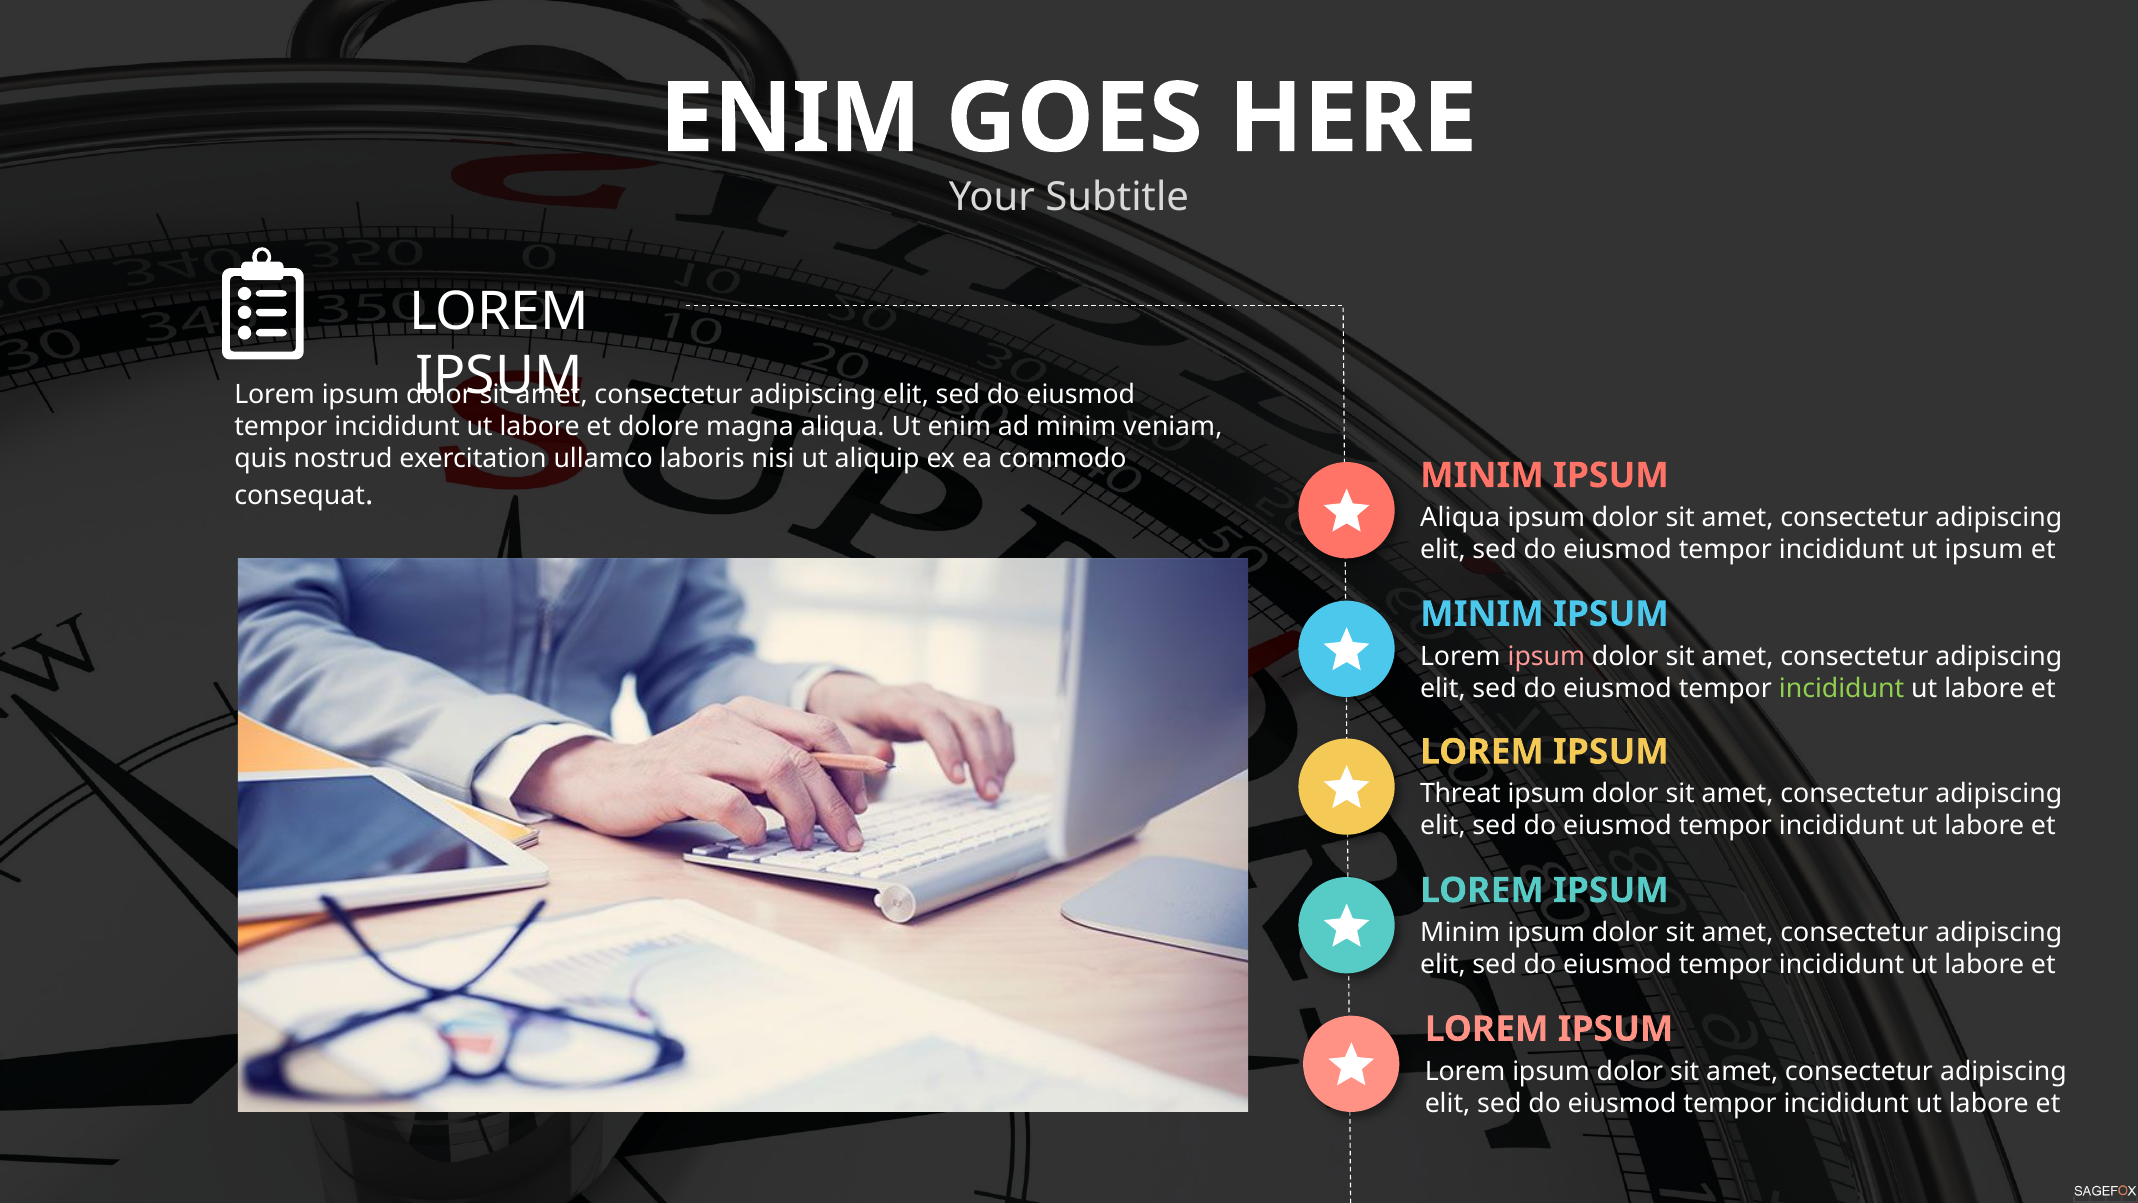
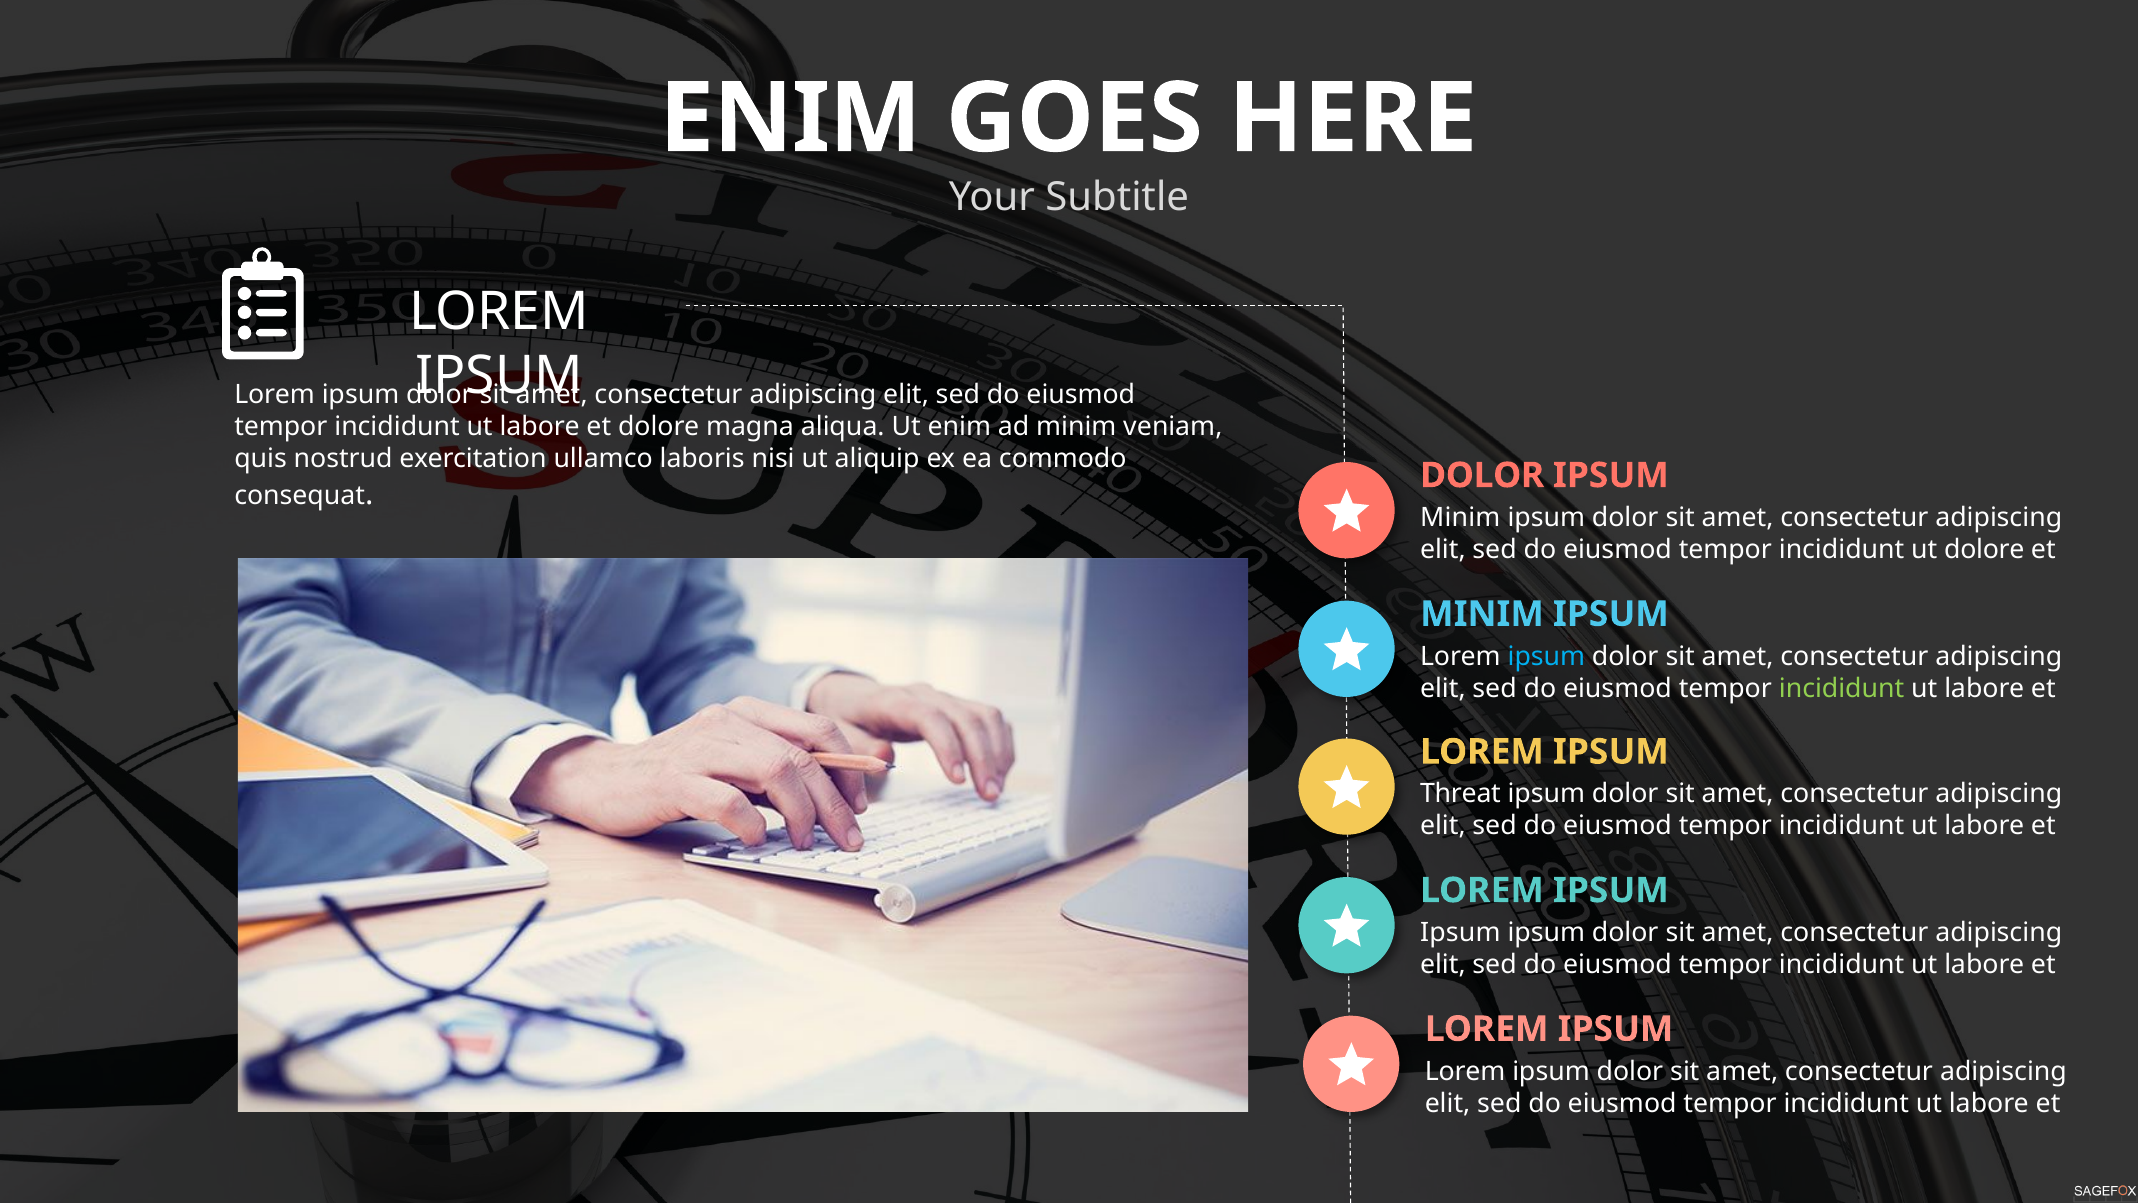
MINIM at (1482, 475): MINIM -> DOLOR
Aliqua at (1460, 517): Aliqua -> Minim
ut ipsum: ipsum -> dolore
ipsum at (1546, 656) colour: pink -> light blue
Minim at (1460, 932): Minim -> Ipsum
